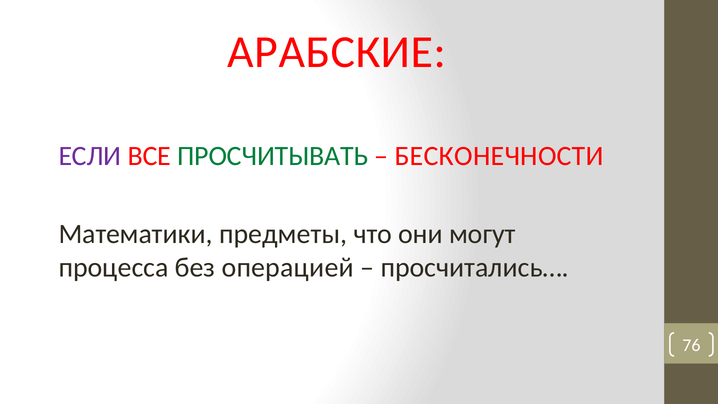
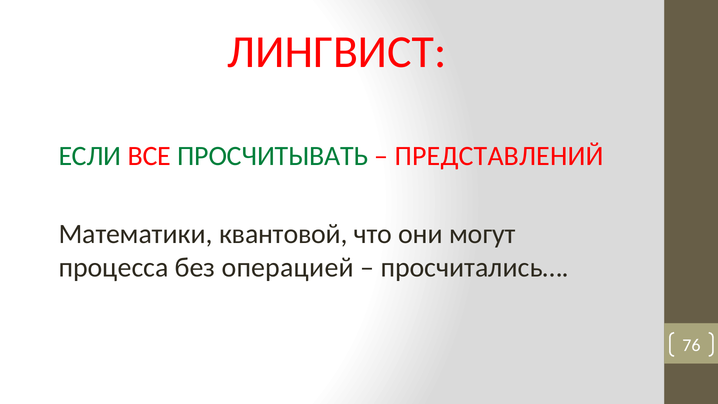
АРАБСКИЕ: АРАБСКИЕ -> ЛИНГВИСТ
ЕСЛИ colour: purple -> green
БЕСКОНЕЧНОСТИ: БЕСКОНЕЧНОСТИ -> ПРЕДСТАВЛЕНИЙ
предметы: предметы -> квантовой
